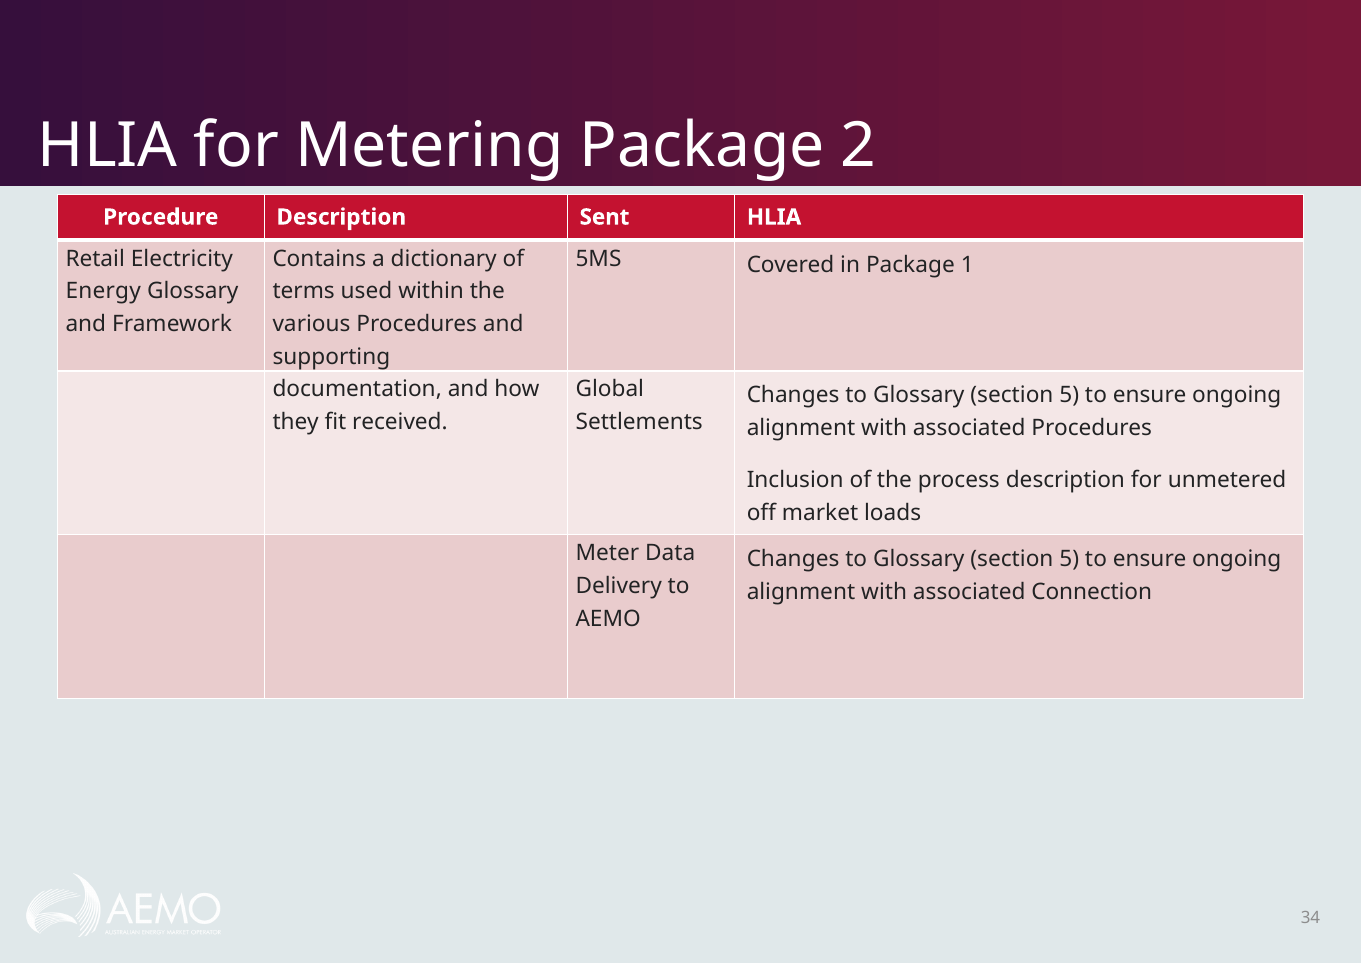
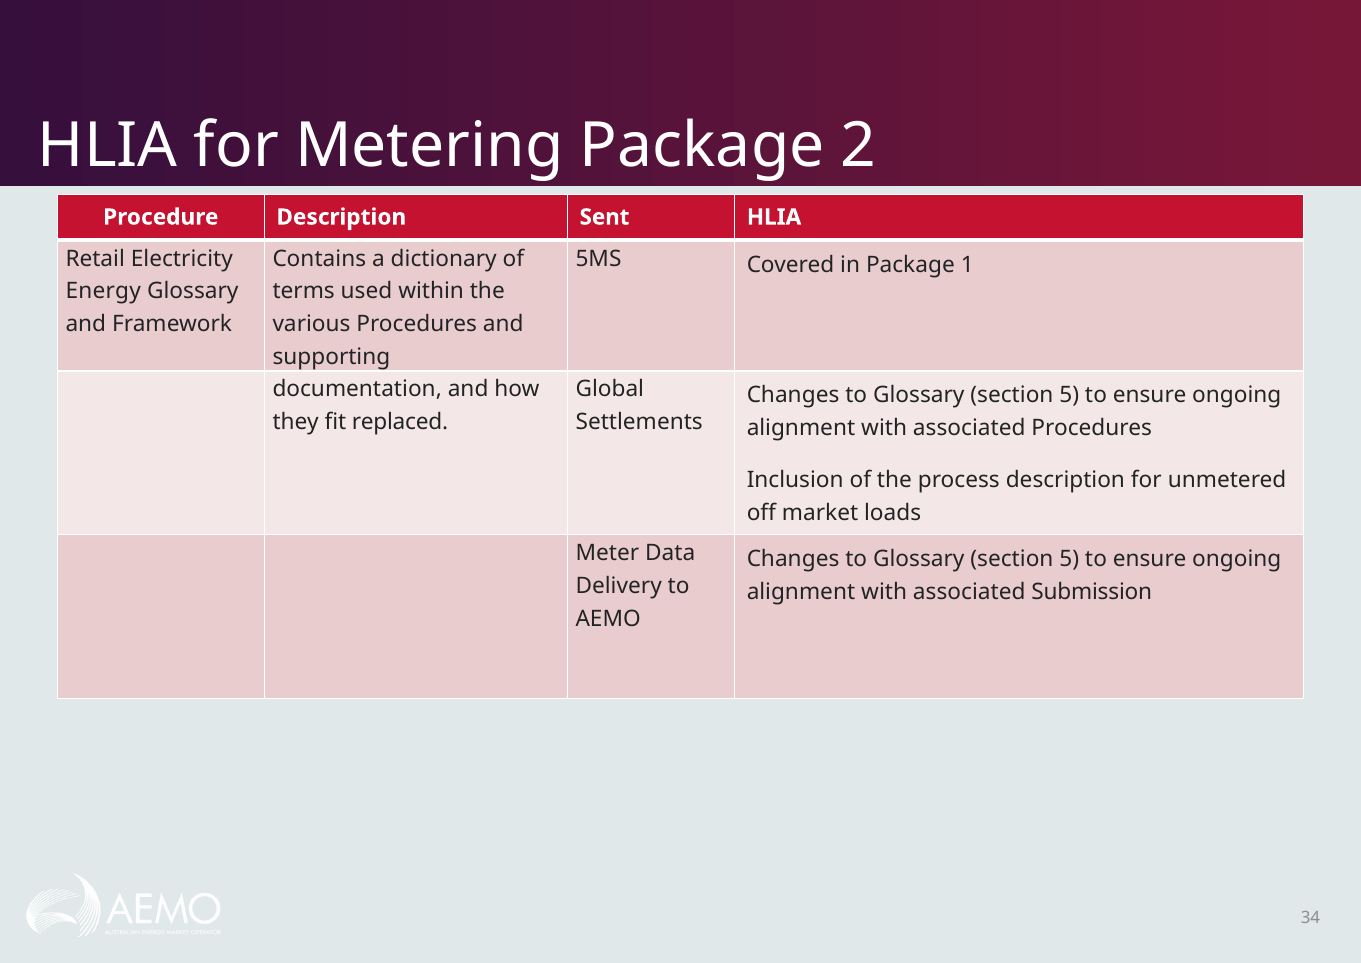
received: received -> replaced
Connection: Connection -> Submission
